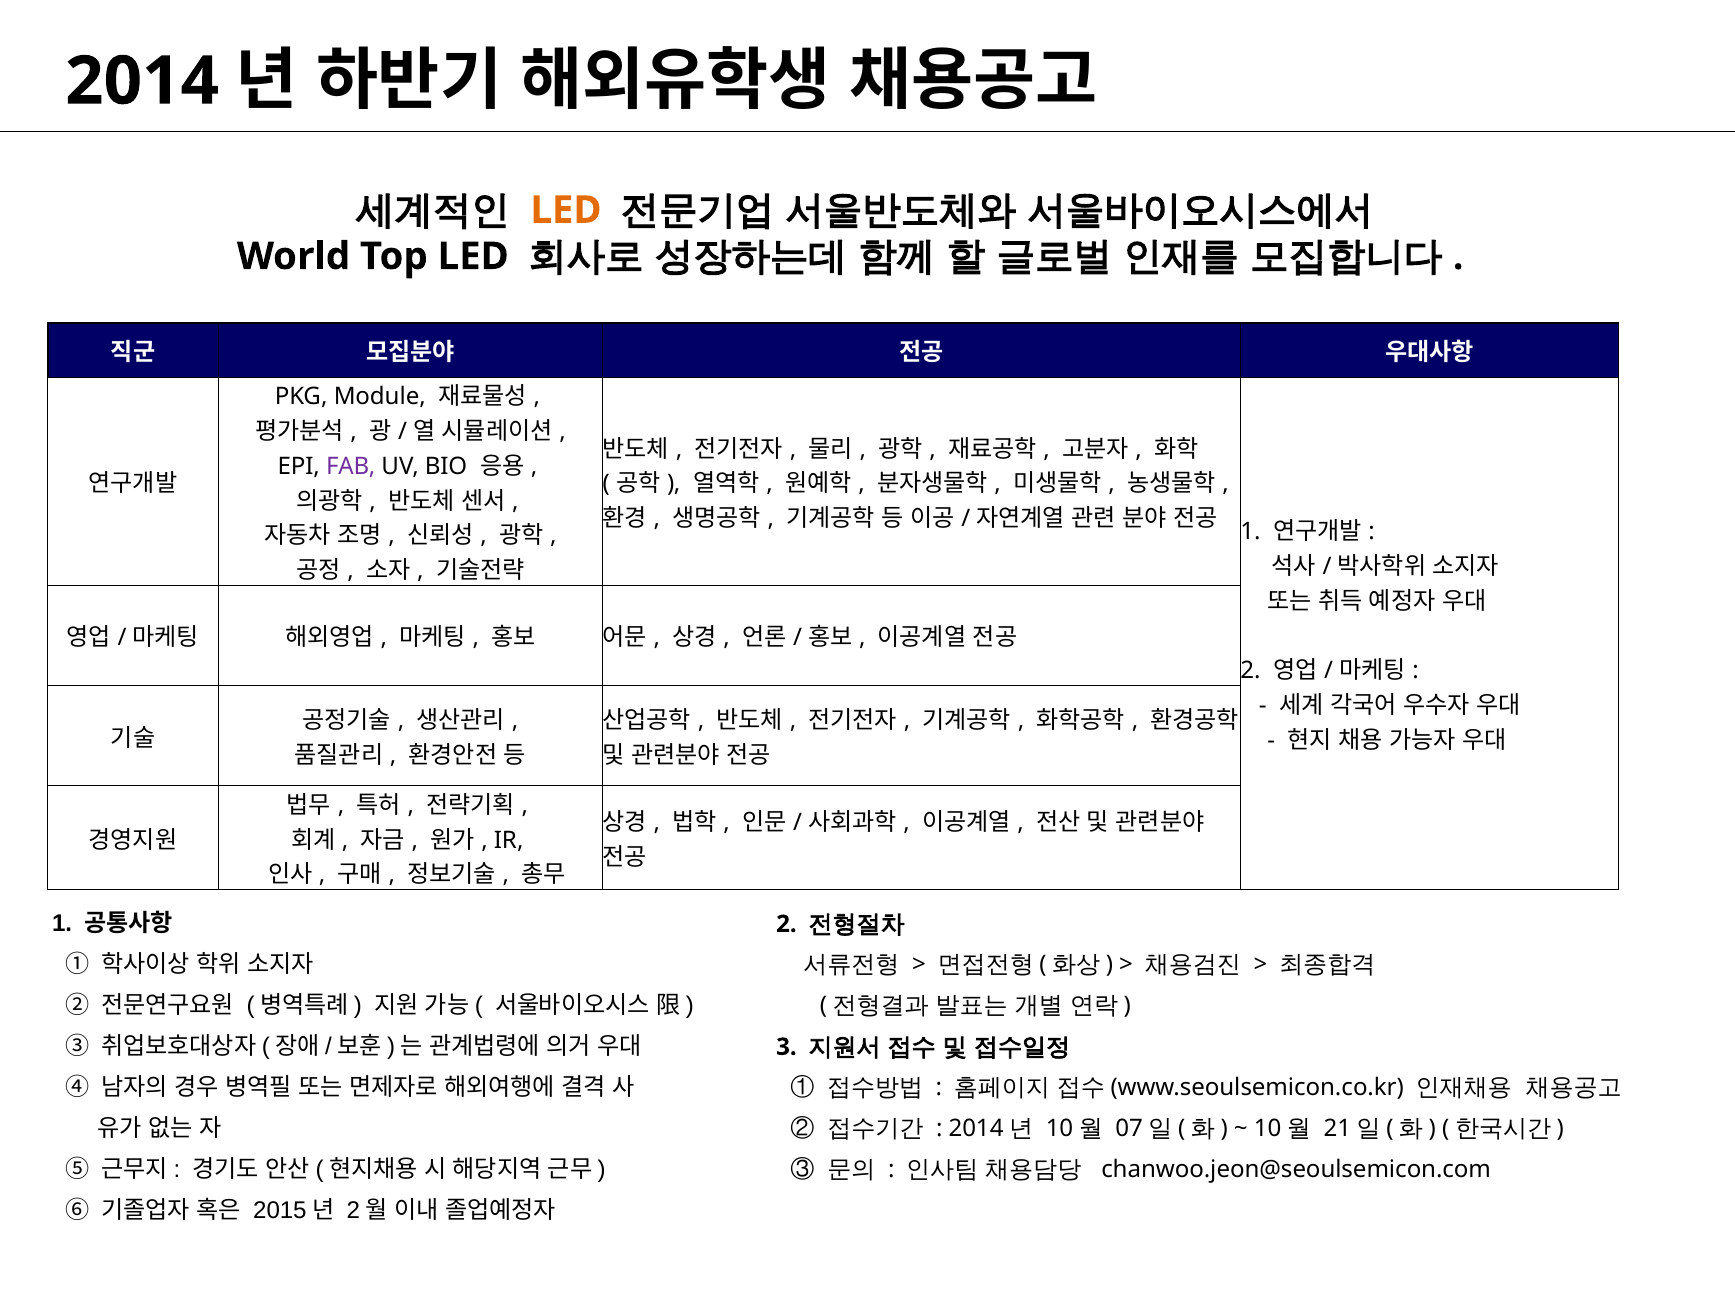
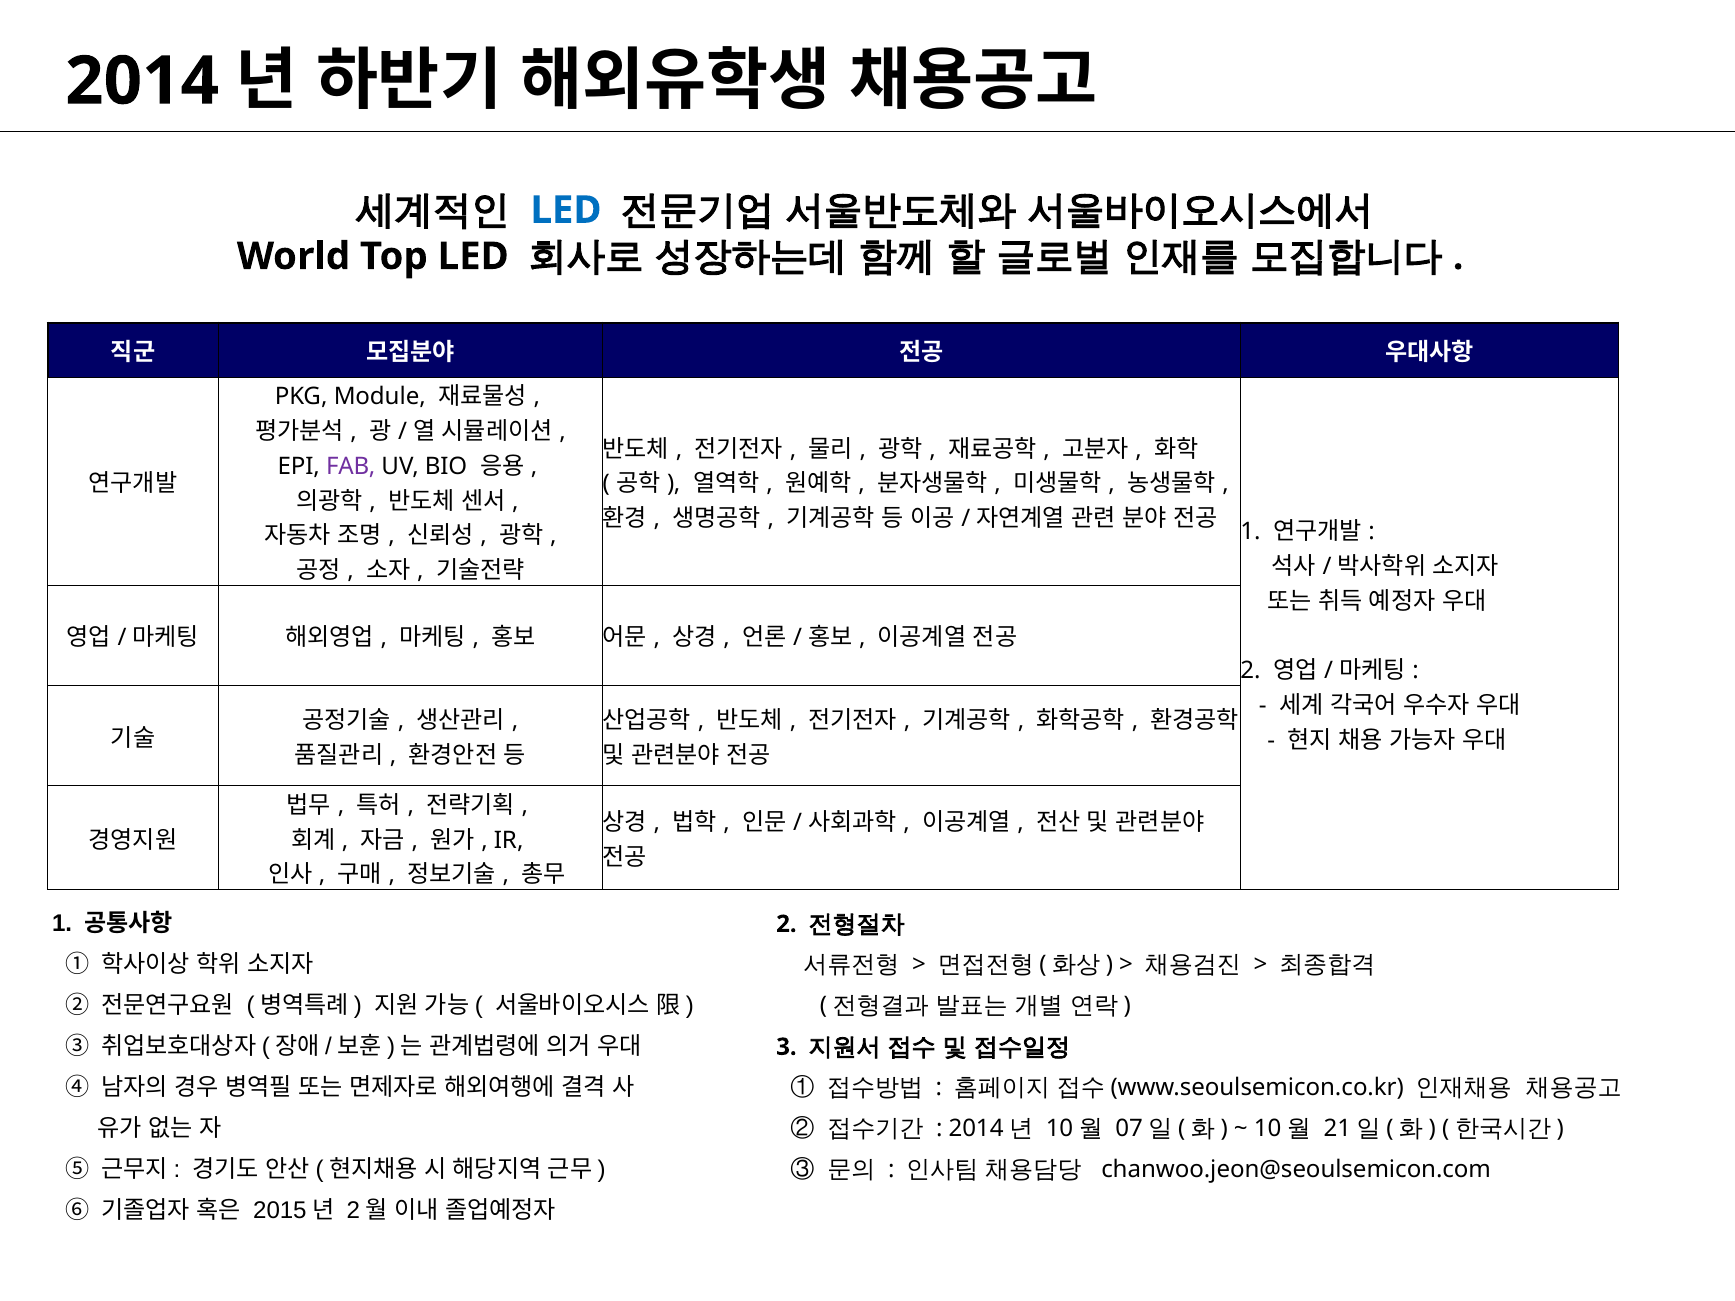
LED at (566, 210) colour: orange -> blue
